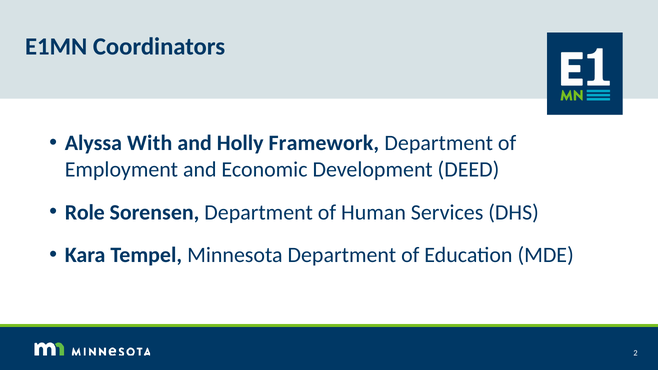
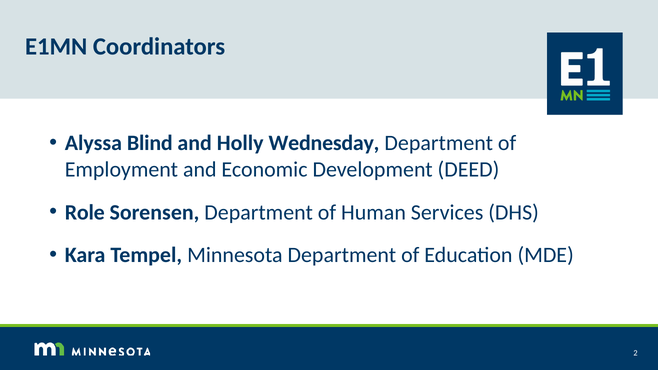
With: With -> Blind
Framework: Framework -> Wednesday
